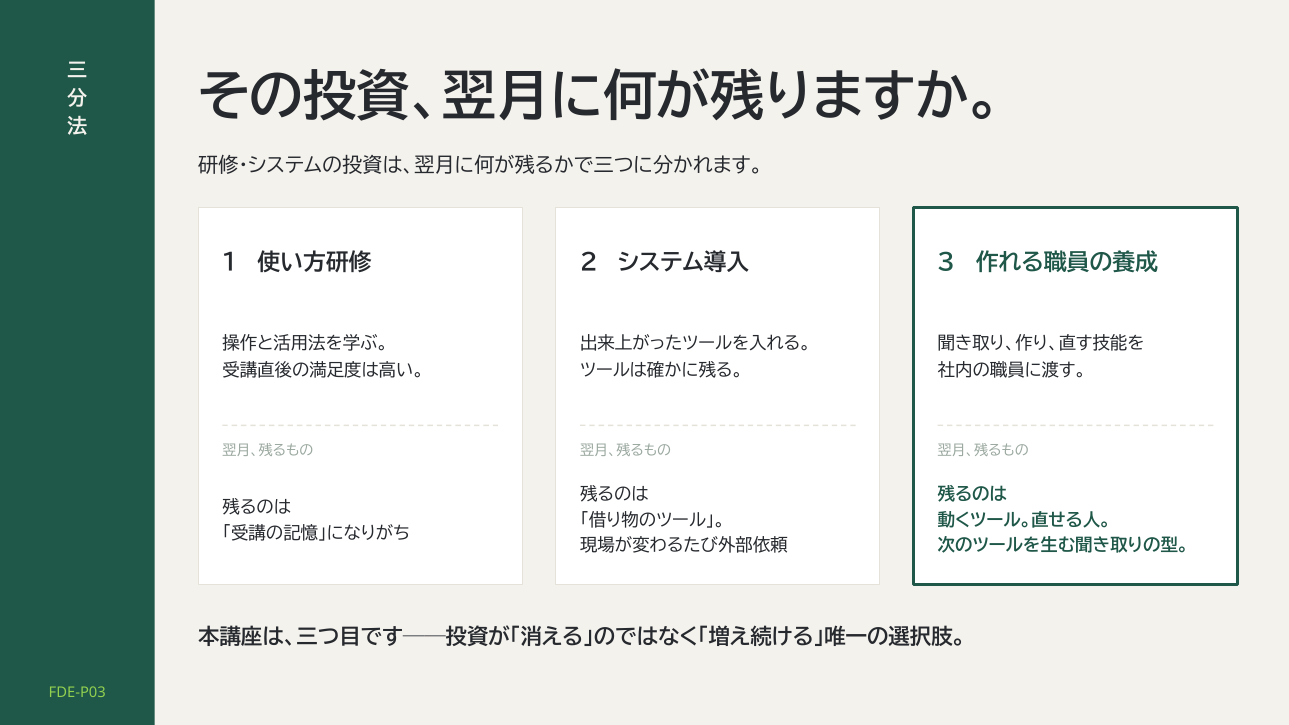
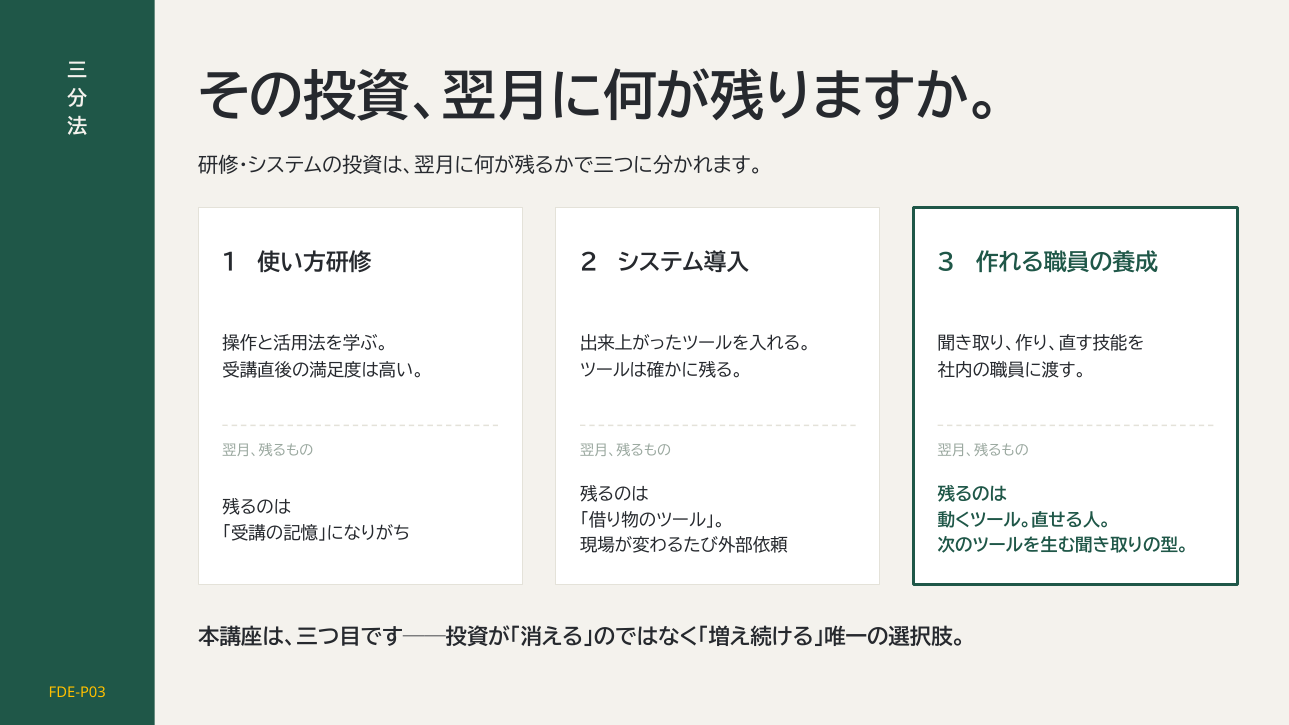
FDE-P03 colour: light green -> yellow
